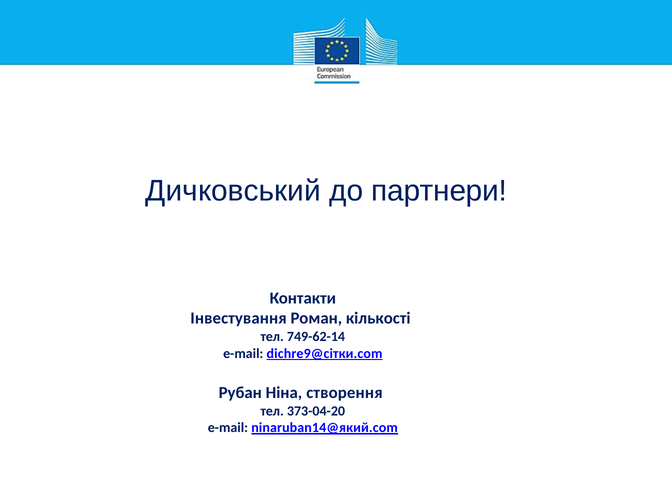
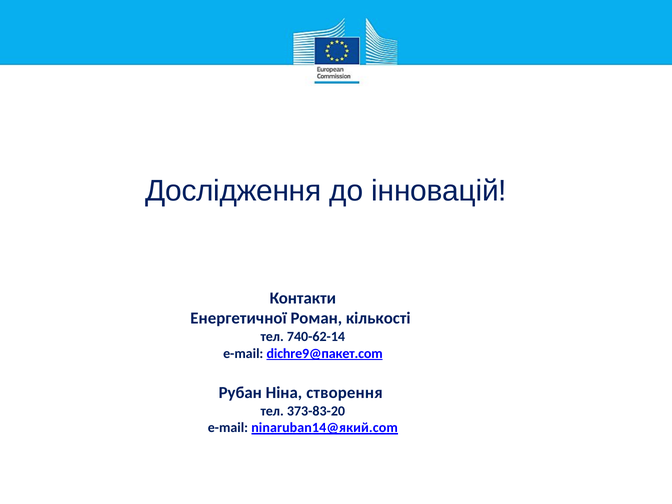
Дичковський: Дичковський -> Дослідження
партнери: партнери -> інновацій
Інвестування: Інвестування -> Енергетичної
749-62-14: 749-62-14 -> 740-62-14
dichre9@сітки.com: dichre9@сітки.com -> dichre9@пакет.com
373-04-20: 373-04-20 -> 373-83-20
